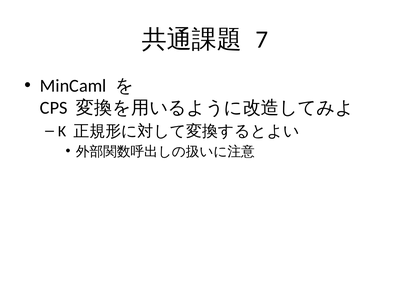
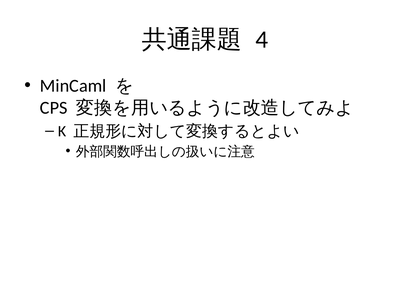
7: 7 -> 4
